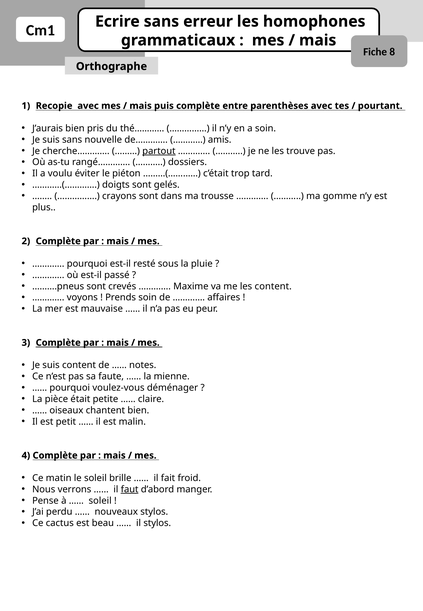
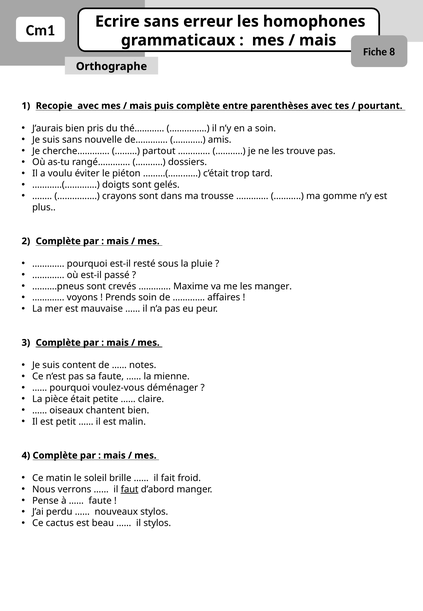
partout underline: present -> none
les content: content -> manger
soleil at (100, 501): soleil -> faute
